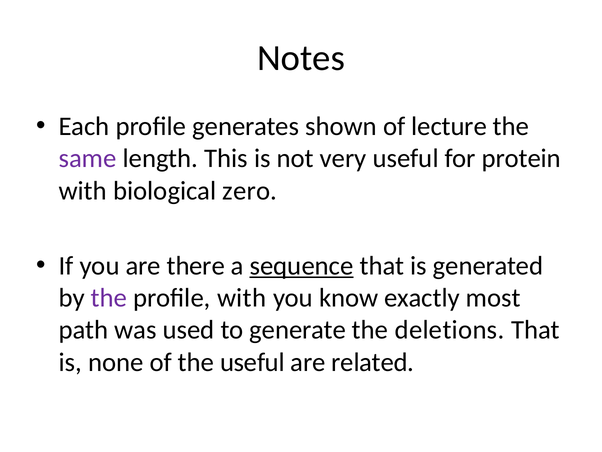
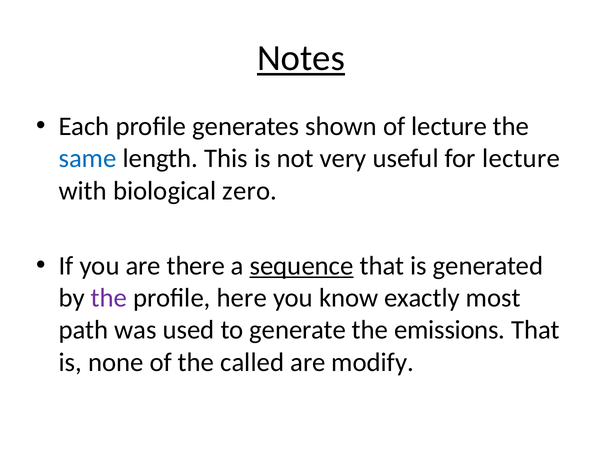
Notes underline: none -> present
same colour: purple -> blue
for protein: protein -> lecture
profile with: with -> here
deletions: deletions -> emissions
the useful: useful -> called
related: related -> modify
